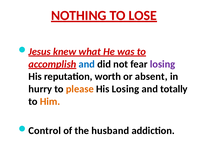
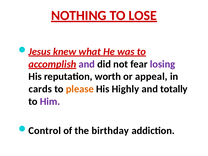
and at (87, 64) colour: blue -> purple
absent: absent -> appeal
hurry: hurry -> cards
His Losing: Losing -> Highly
Him colour: orange -> purple
husband: husband -> birthday
